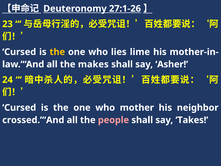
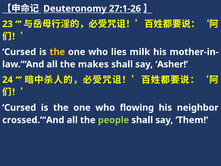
lime: lime -> milk
mother: mother -> flowing
people colour: pink -> light green
Takes: Takes -> Them
